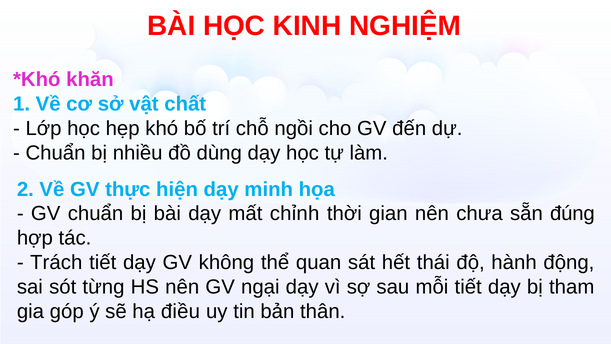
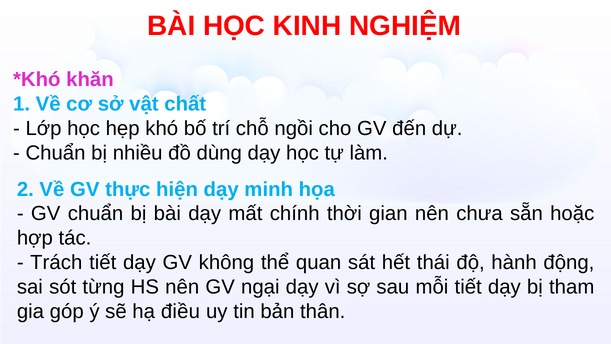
chỉnh: chỉnh -> chính
đúng: đúng -> hoặc
